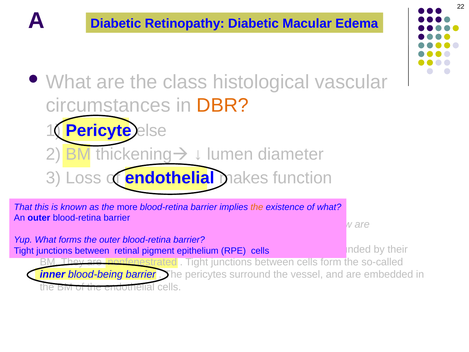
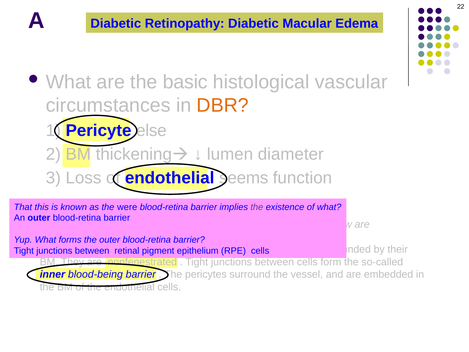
class: class -> basic
makes: makes -> seems
more: more -> were
the at (257, 207) colour: orange -> purple
